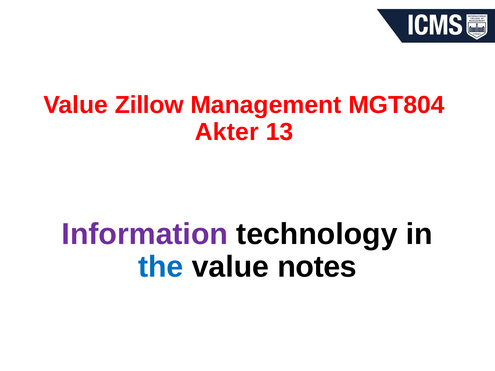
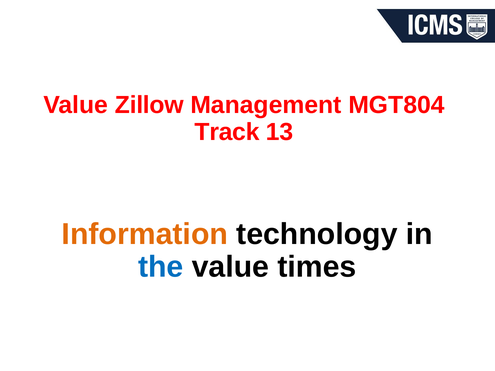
Akter: Akter -> Track
Information colour: purple -> orange
notes: notes -> times
